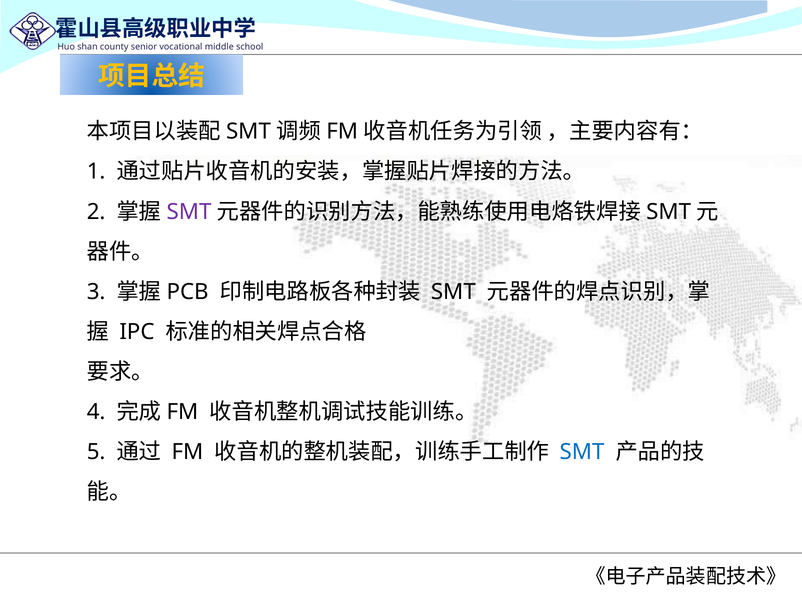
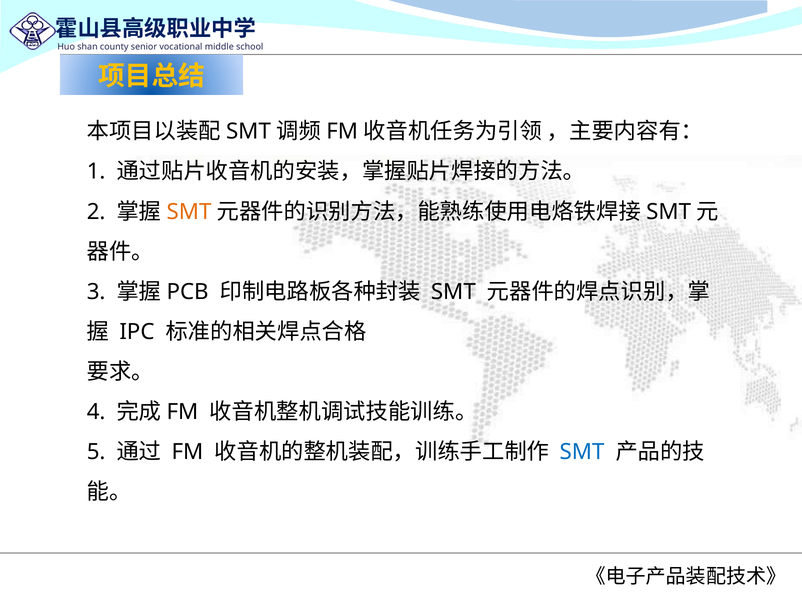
SMT at (189, 212) colour: purple -> orange
